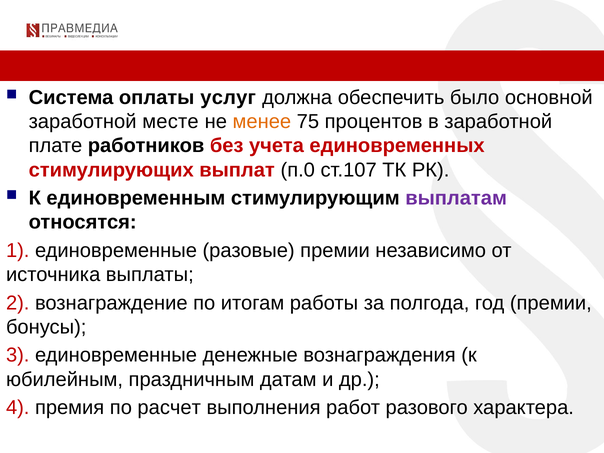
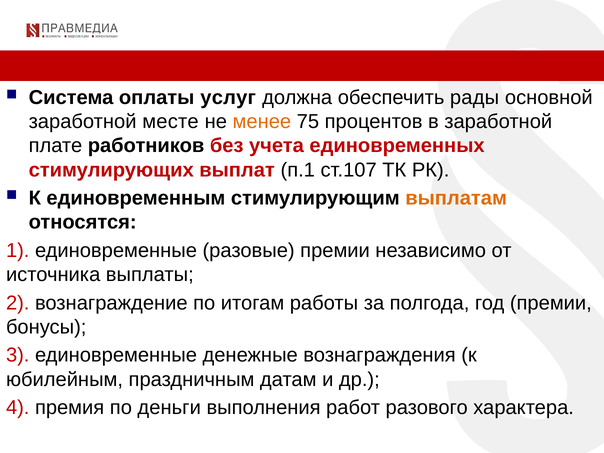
было: было -> рады
п.0: п.0 -> п.1
выплатам colour: purple -> orange
расчет: расчет -> деньги
